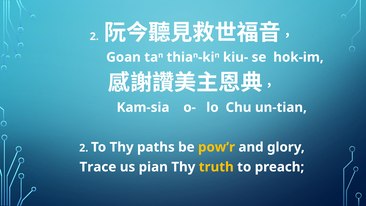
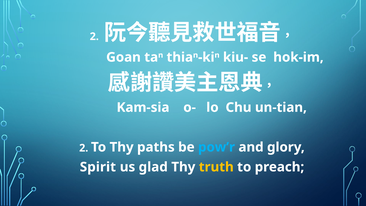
pow’r colour: yellow -> light blue
Trace: Trace -> Spirit
pian: pian -> glad
